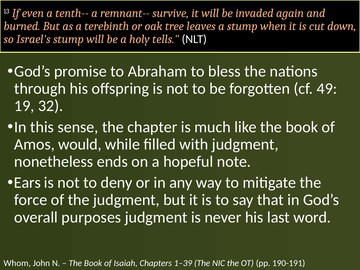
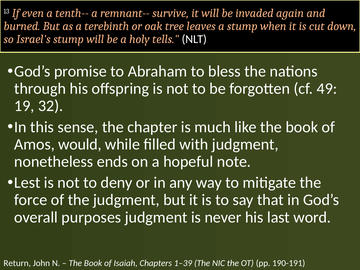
Ears: Ears -> Lest
Whom: Whom -> Return
